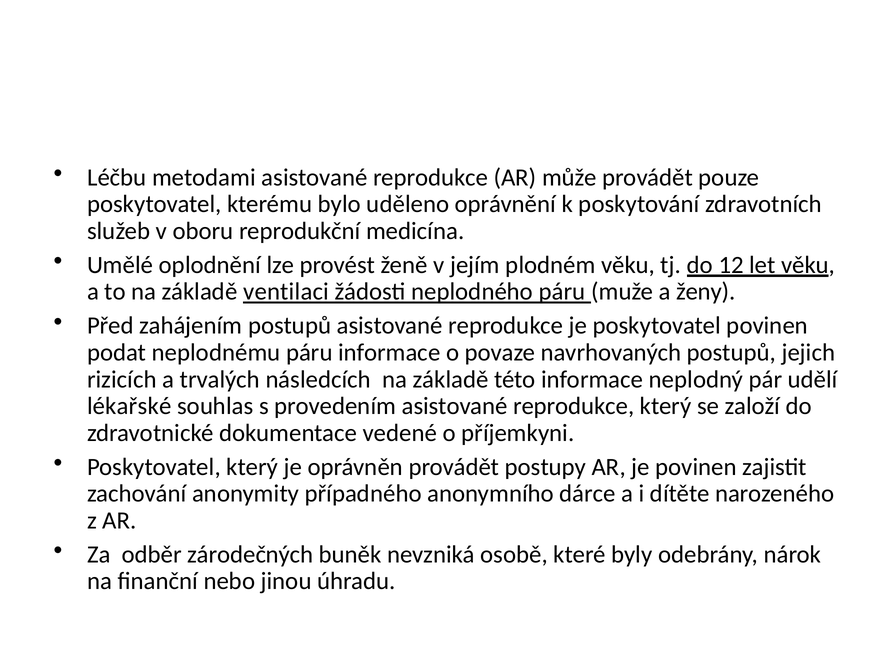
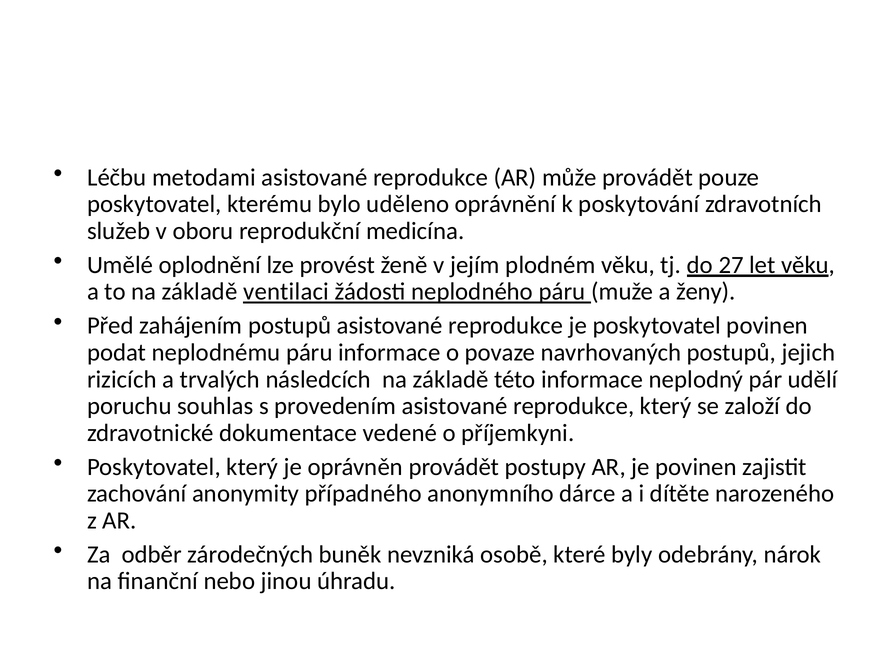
12: 12 -> 27
lékařské: lékařské -> poruchu
